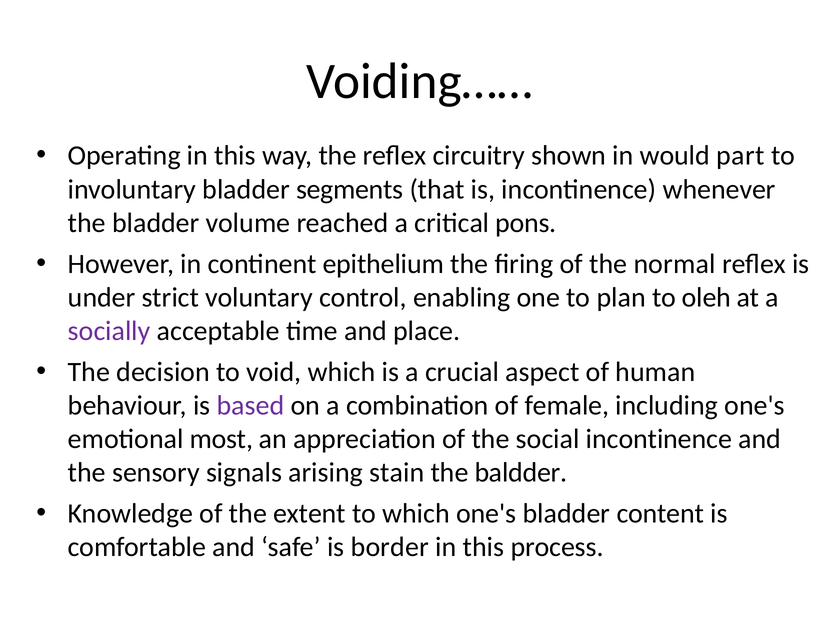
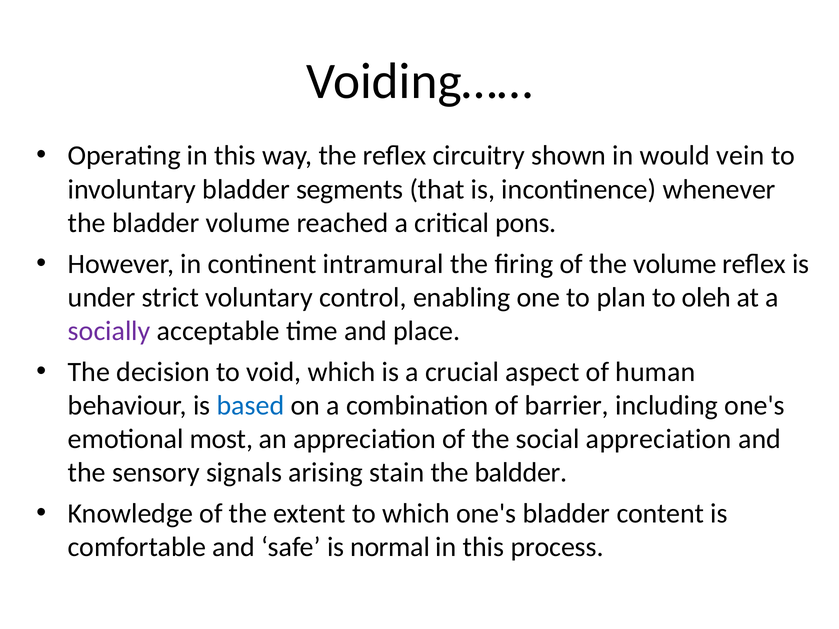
part: part -> vein
epithelium: epithelium -> intramural
the normal: normal -> volume
based colour: purple -> blue
female: female -> barrier
social incontinence: incontinence -> appreciation
border: border -> normal
